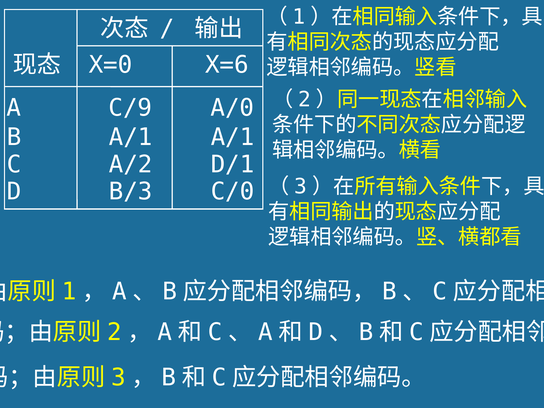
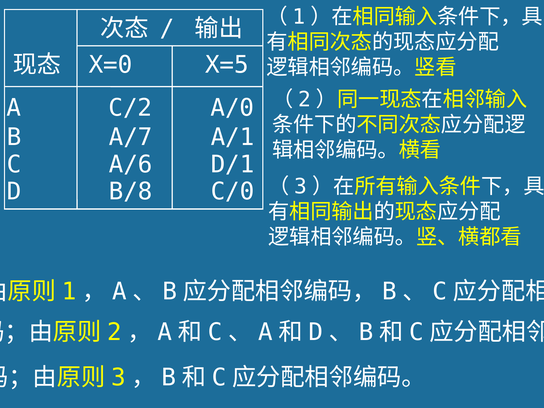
X=6: X=6 -> X=5
C/9: C/9 -> C/2
B A/1: A/1 -> A/7
A/2: A/2 -> A/6
B/3: B/3 -> B/8
